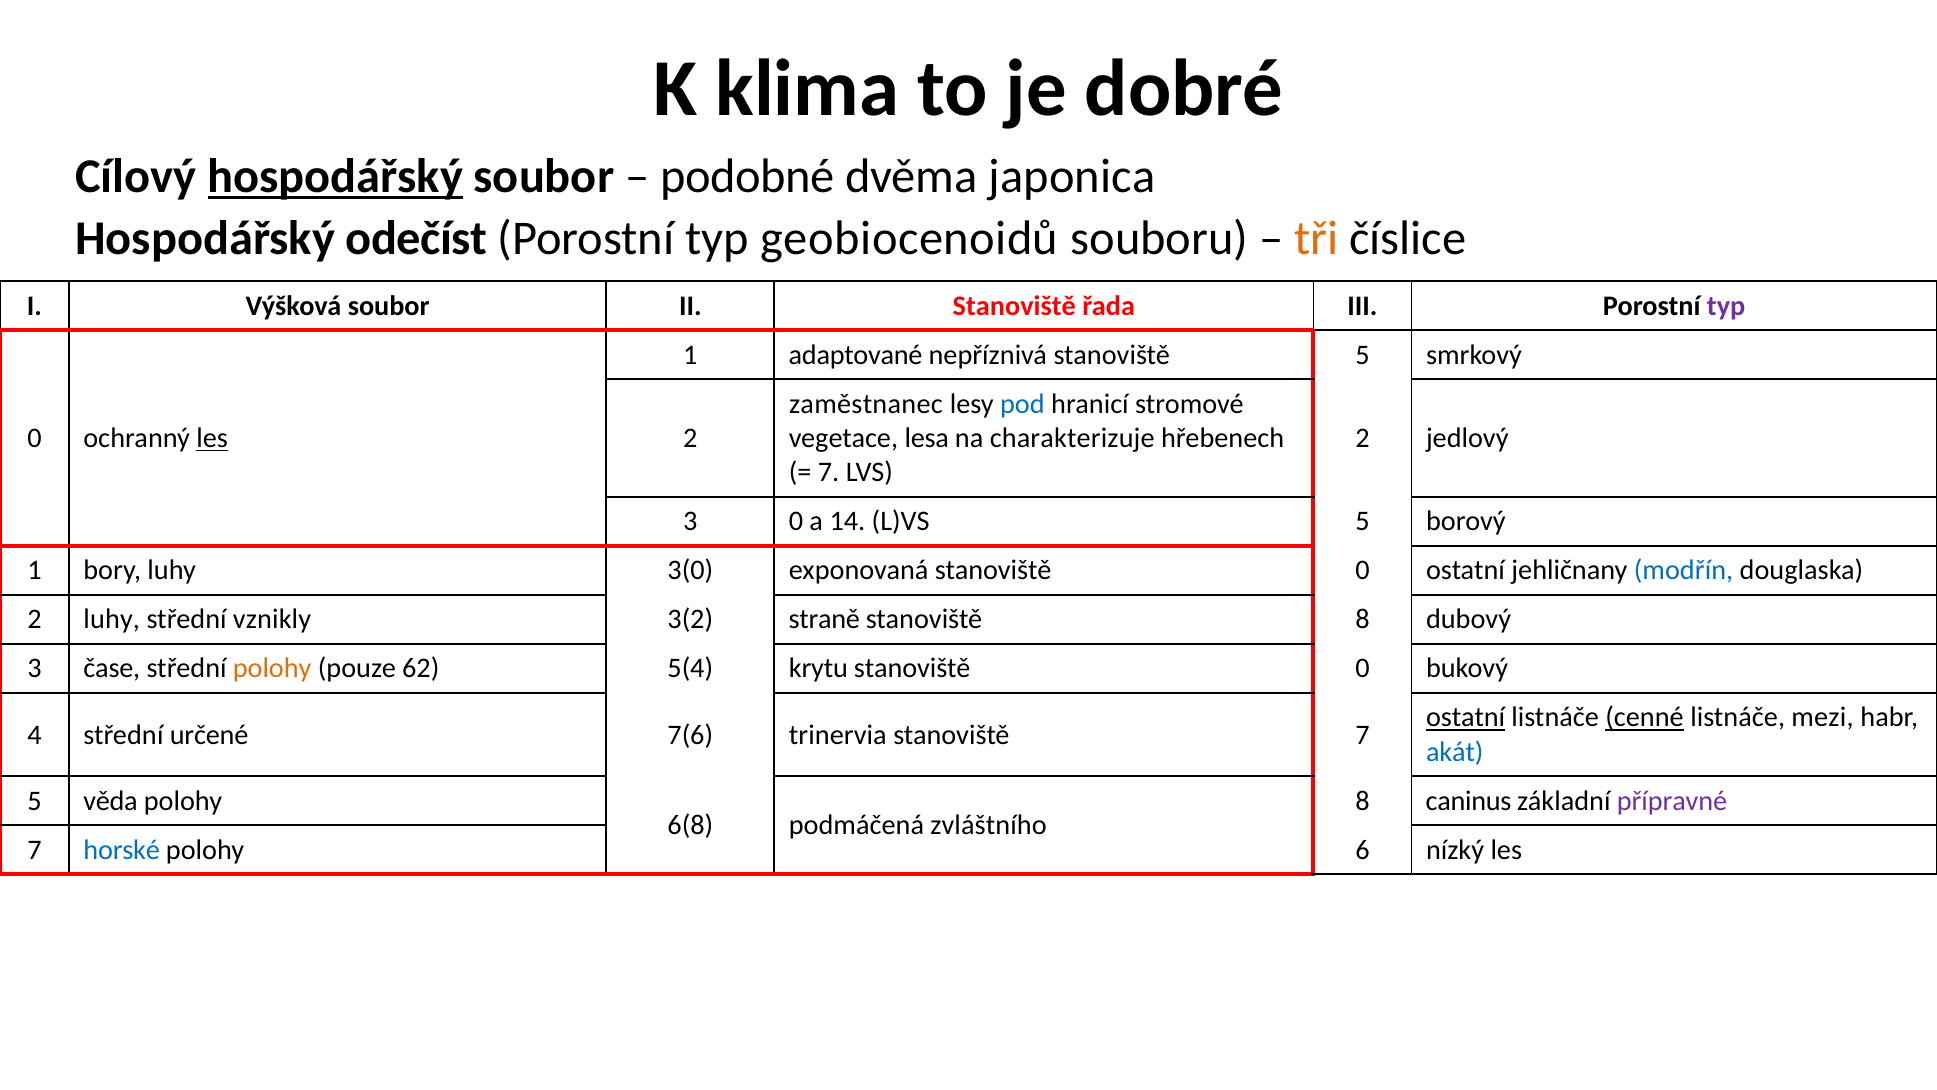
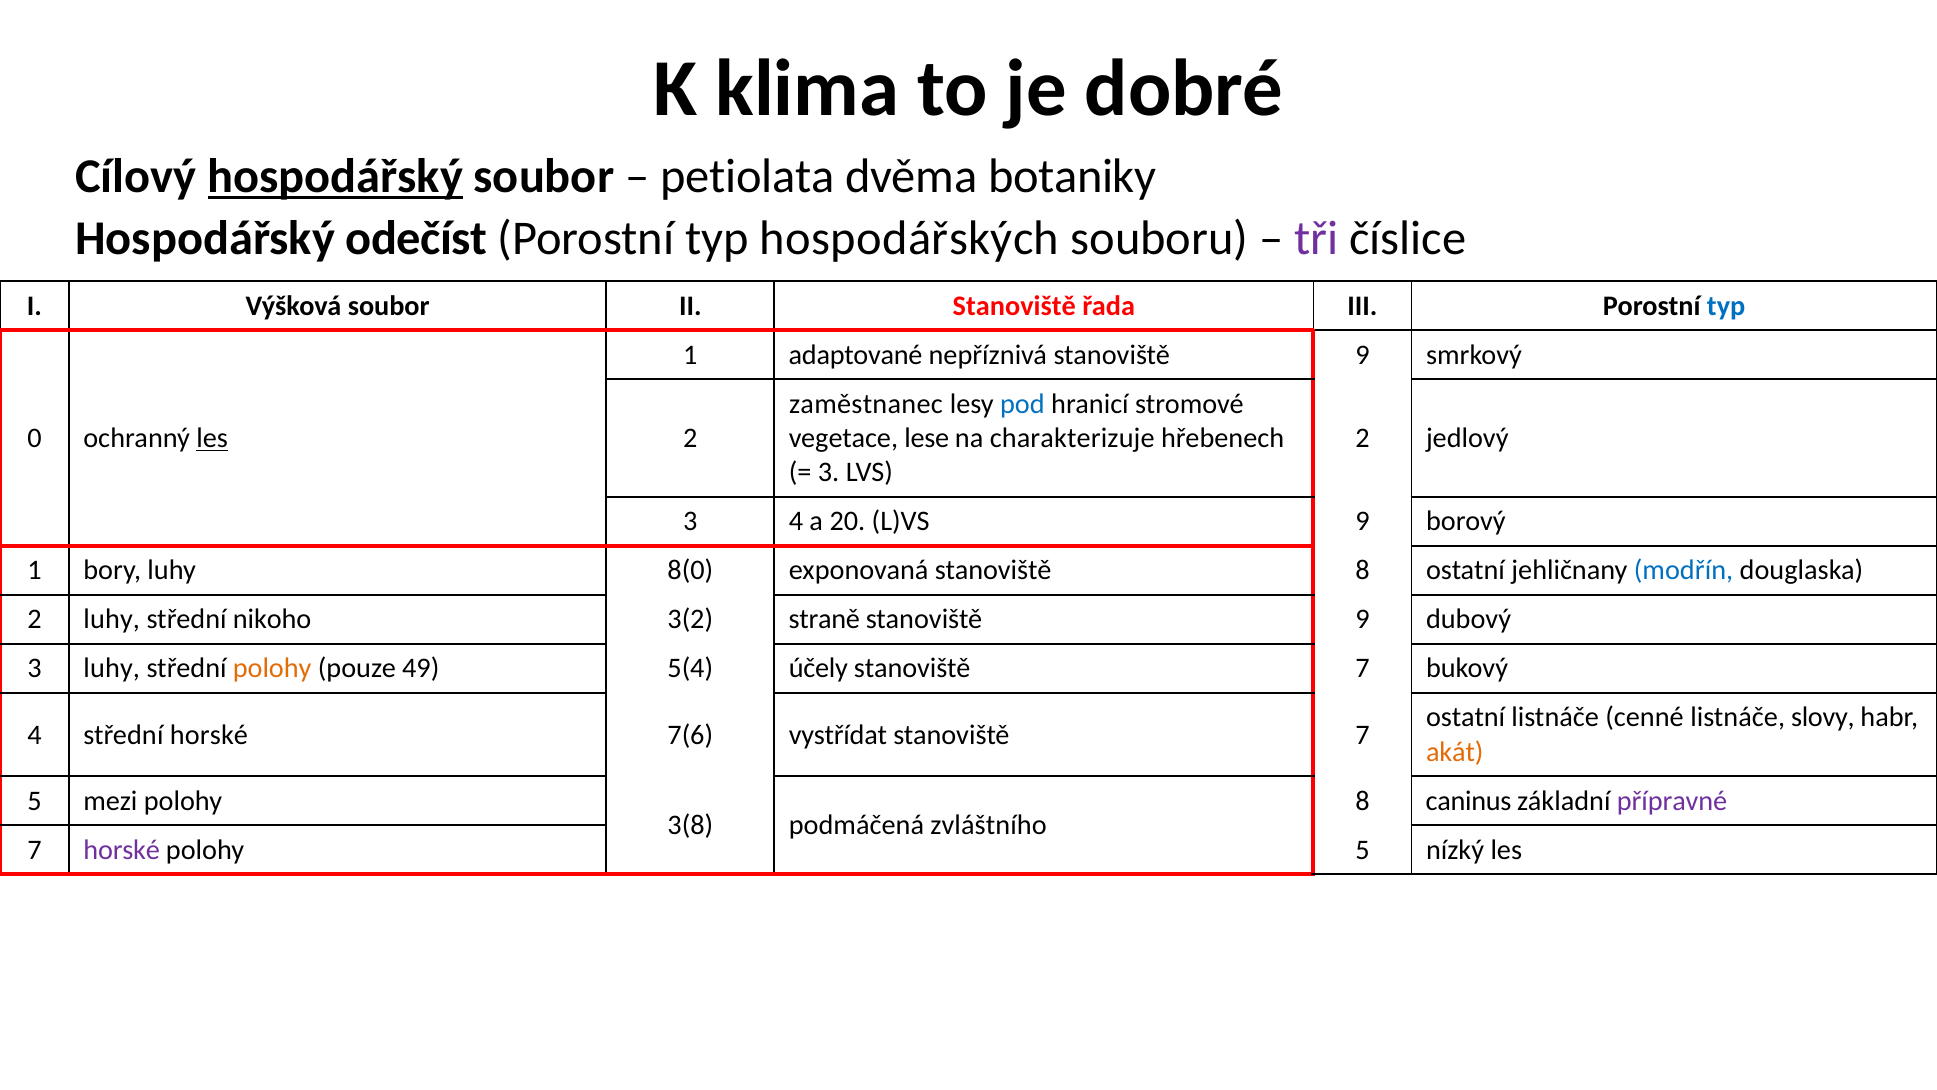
podobné: podobné -> petiolata
japonica: japonica -> botaniky
geobiocenoidů: geobiocenoidů -> hospodářských
tři colour: orange -> purple
typ at (1726, 306) colour: purple -> blue
nepříznivá stanoviště 5: 5 -> 9
lesa: lesa -> lese
7 at (829, 472): 7 -> 3
3 0: 0 -> 4
14: 14 -> 20
L)VS 5: 5 -> 9
3(0: 3(0 -> 8(0
exponovaná stanoviště 0: 0 -> 8
vznikly: vznikly -> nikoho
8 at (1362, 619): 8 -> 9
3 čase: čase -> luhy
62: 62 -> 49
krytu: krytu -> účely
0 at (1362, 668): 0 -> 7
ostatní at (1466, 717) underline: present -> none
cenné underline: present -> none
mezi: mezi -> slovy
střední určené: určené -> horské
trinervia: trinervia -> vystřídat
akát colour: blue -> orange
věda: věda -> mezi
6(8: 6(8 -> 3(8
horské at (122, 850) colour: blue -> purple
polohy 6: 6 -> 5
